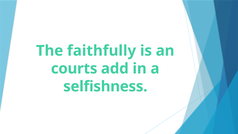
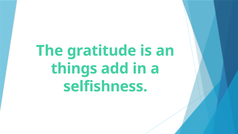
faithfully: faithfully -> gratitude
courts: courts -> things
